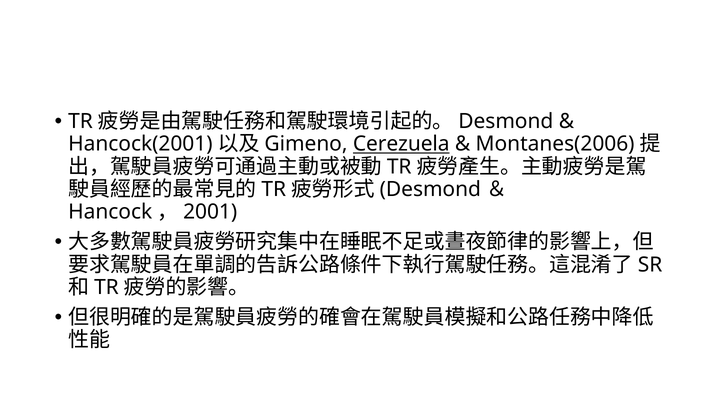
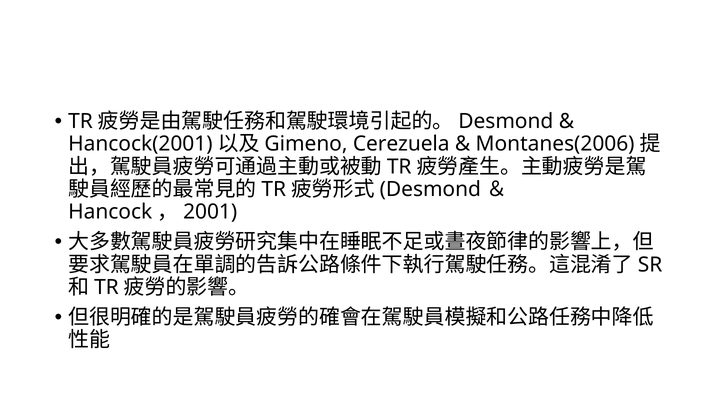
Cerezuela underline: present -> none
